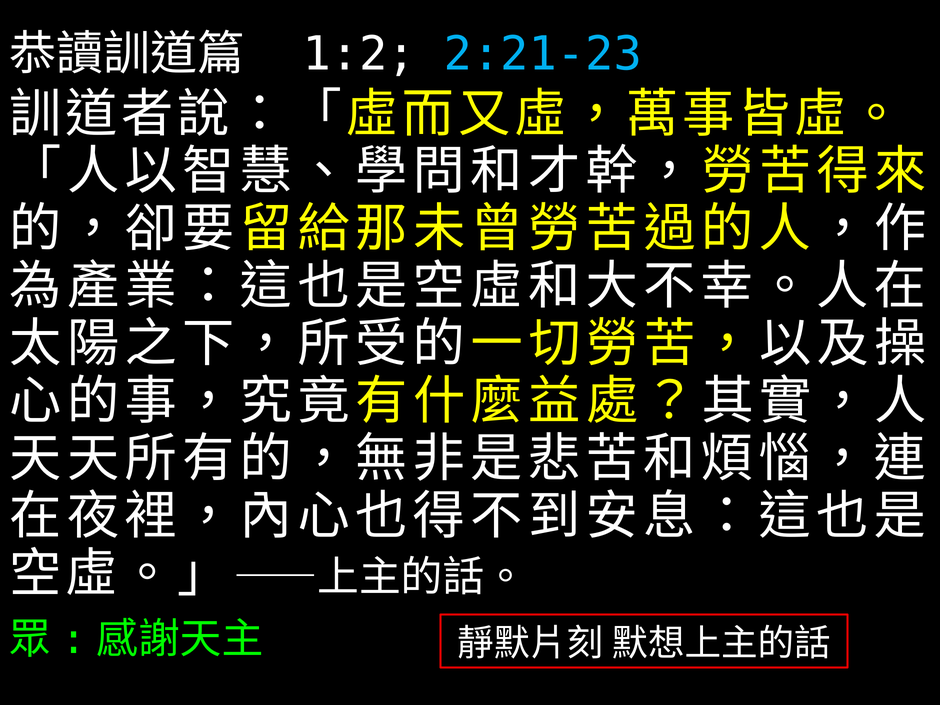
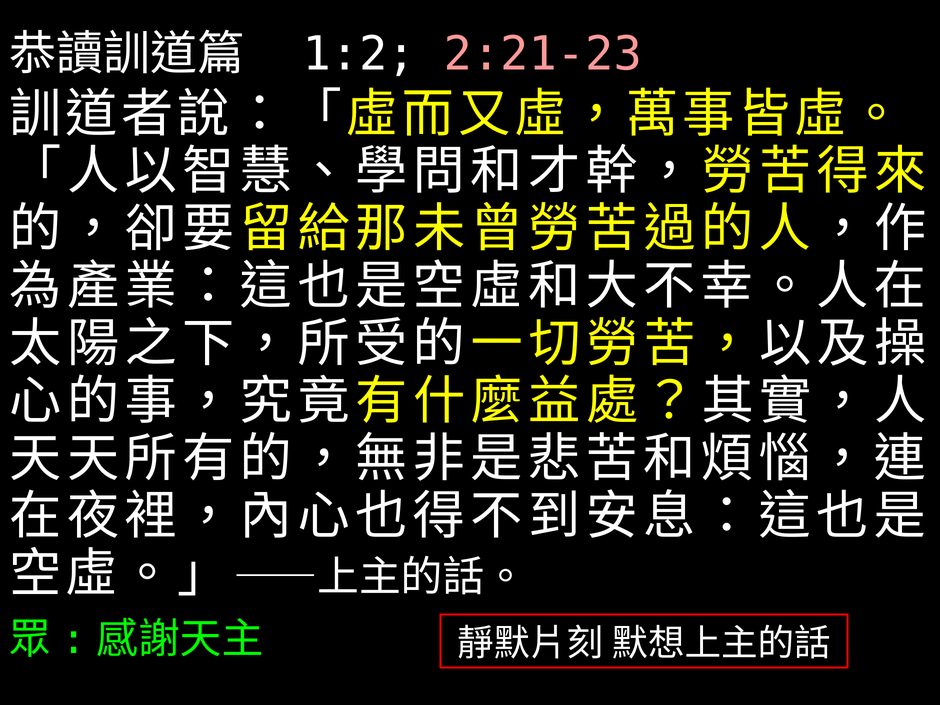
2:21-23 colour: light blue -> pink
